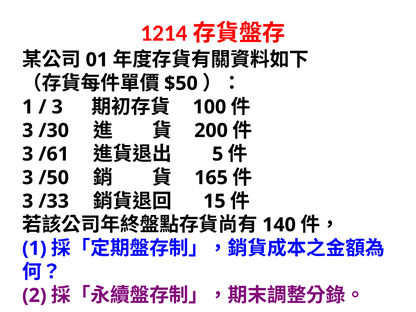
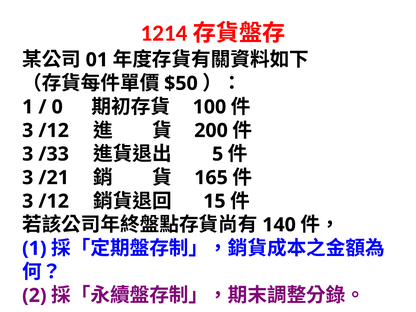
3 at (57, 107): 3 -> 0
/30 at (54, 131): /30 -> /12
/61: /61 -> /33
/50: /50 -> /21
/33 at (54, 201): /33 -> /12
